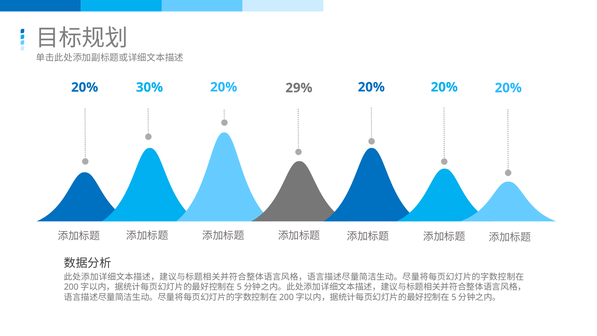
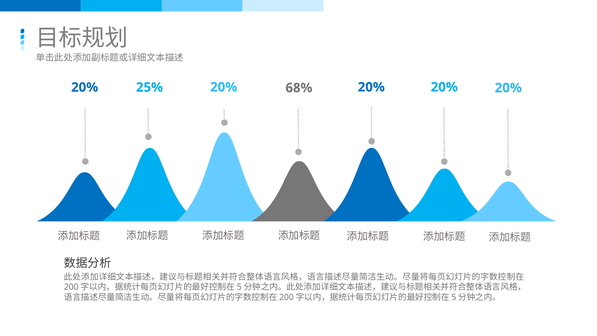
30%: 30% -> 25%
29%: 29% -> 68%
